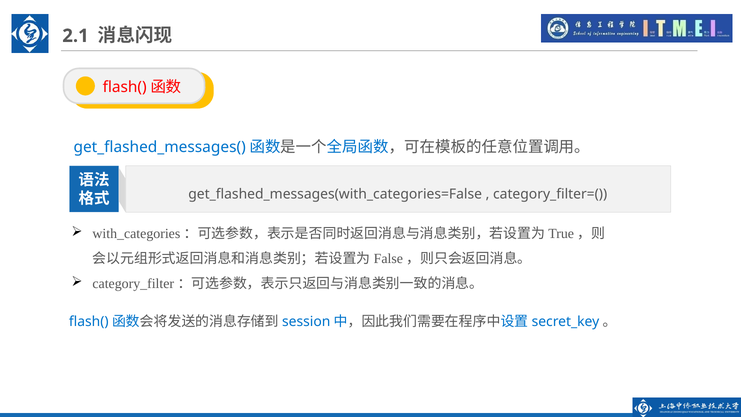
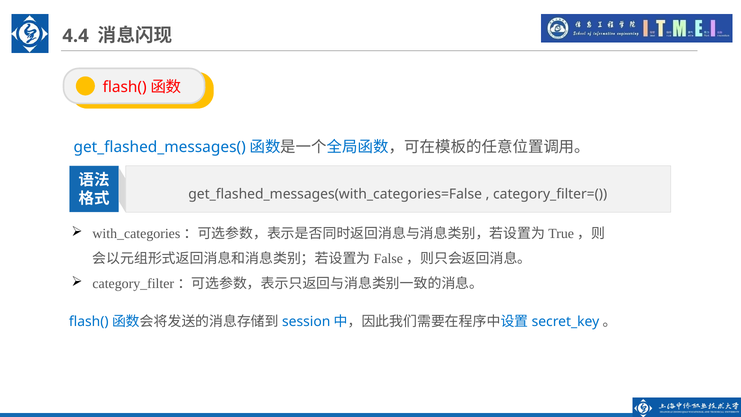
2.1: 2.1 -> 4.4
